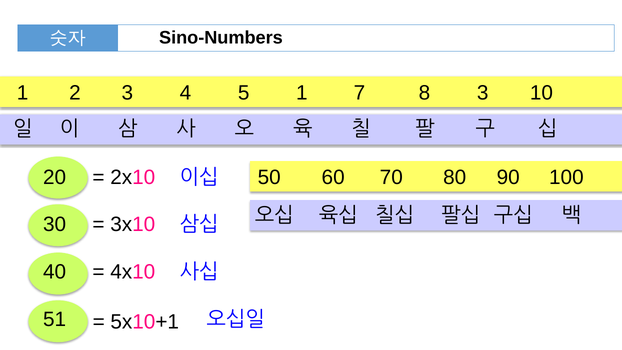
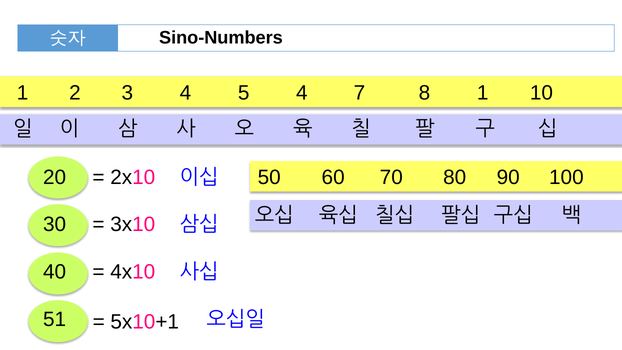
5 1: 1 -> 4
8 3: 3 -> 1
